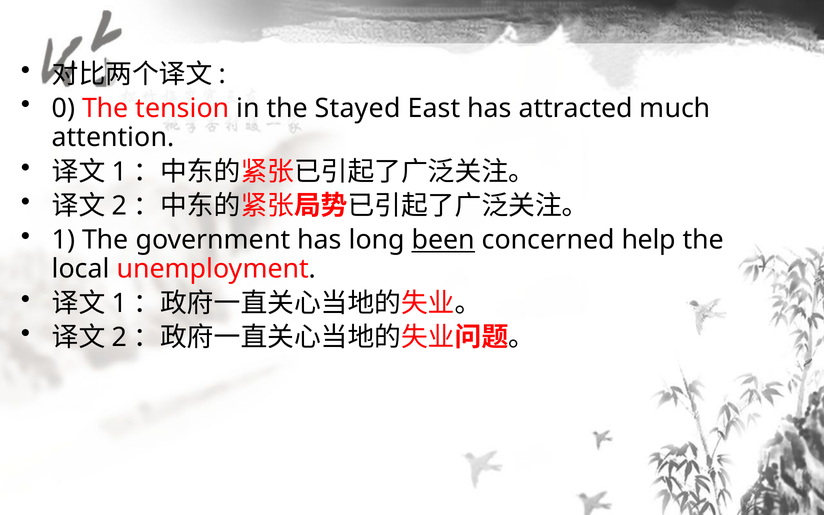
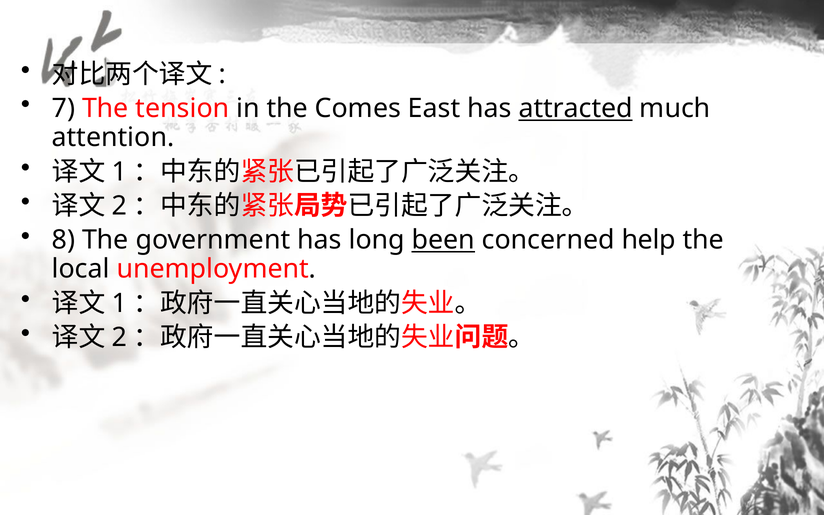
0: 0 -> 7
Stayed: Stayed -> Comes
attracted underline: none -> present
1 at (63, 240): 1 -> 8
